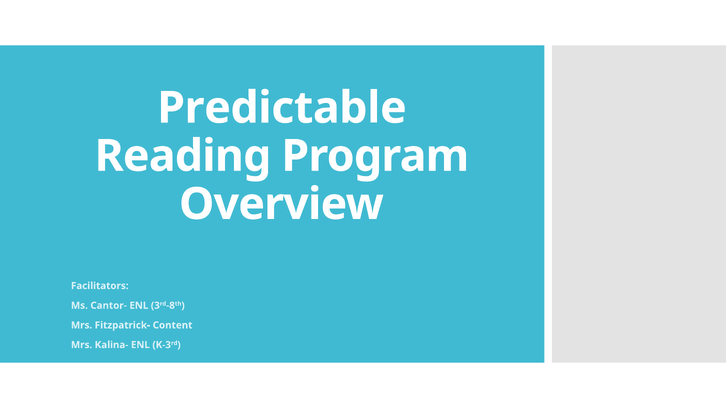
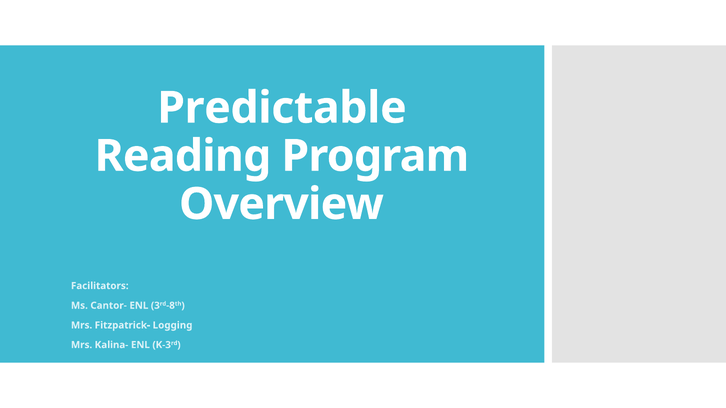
Content: Content -> Logging
